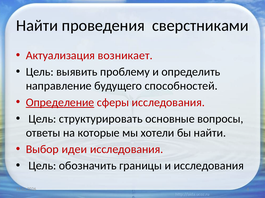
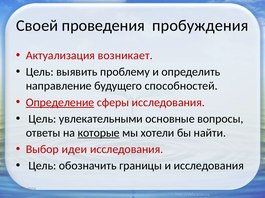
Найти at (37, 26): Найти -> Своей
сверстниками: сверстниками -> пробуждения
структурировать: структурировать -> увлекательными
которые underline: none -> present
